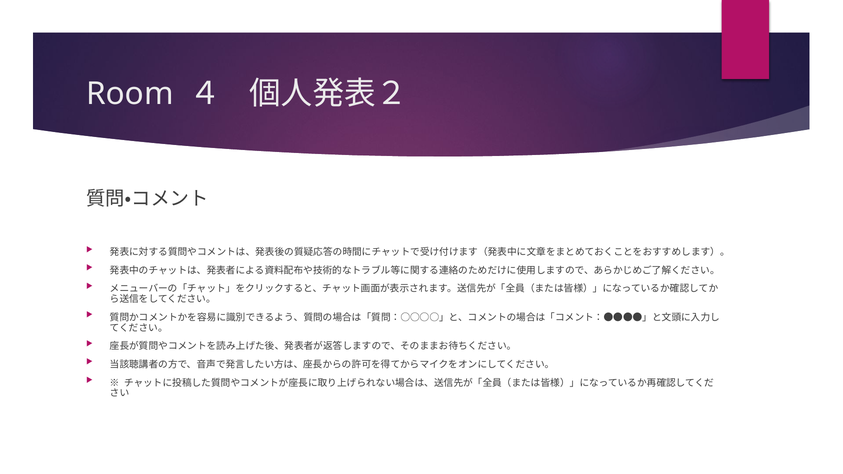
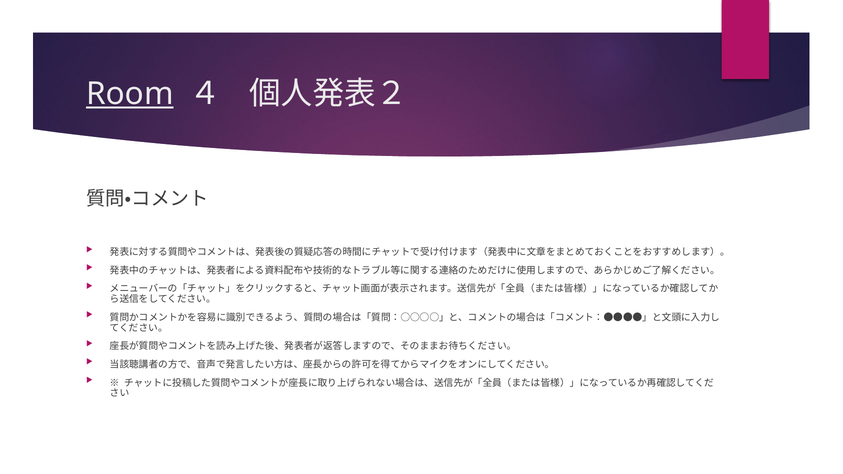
Room underline: none -> present
